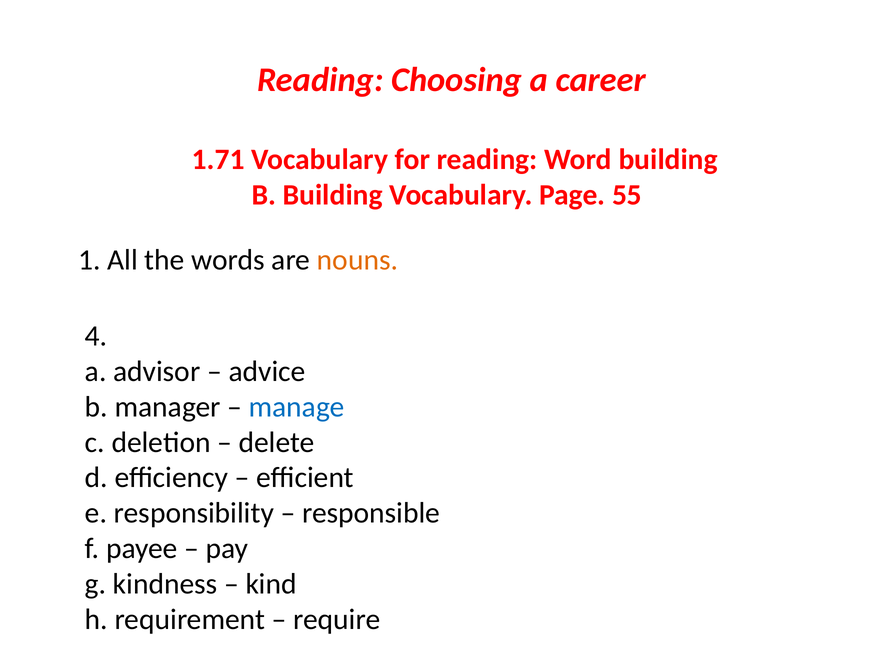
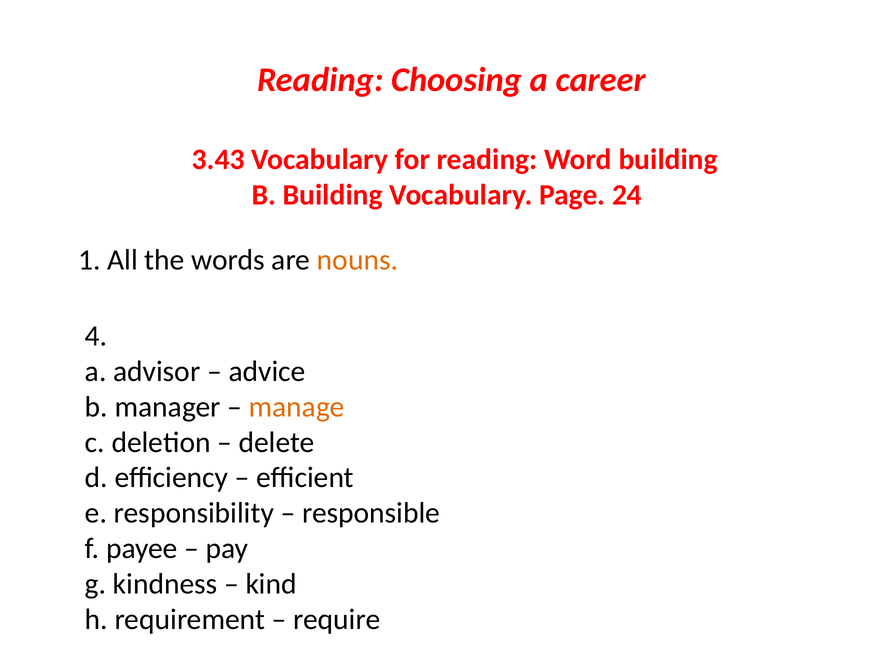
1.71: 1.71 -> 3.43
55: 55 -> 24
manage colour: blue -> orange
